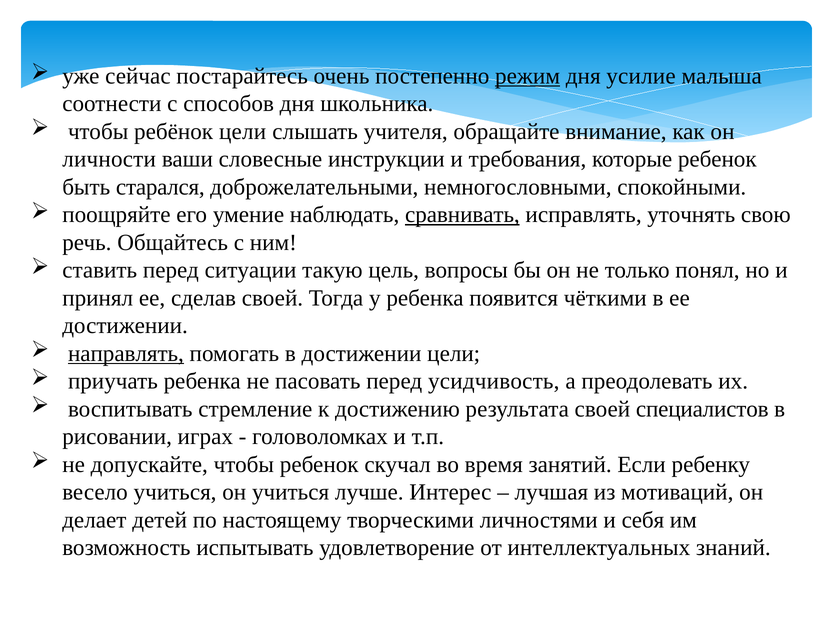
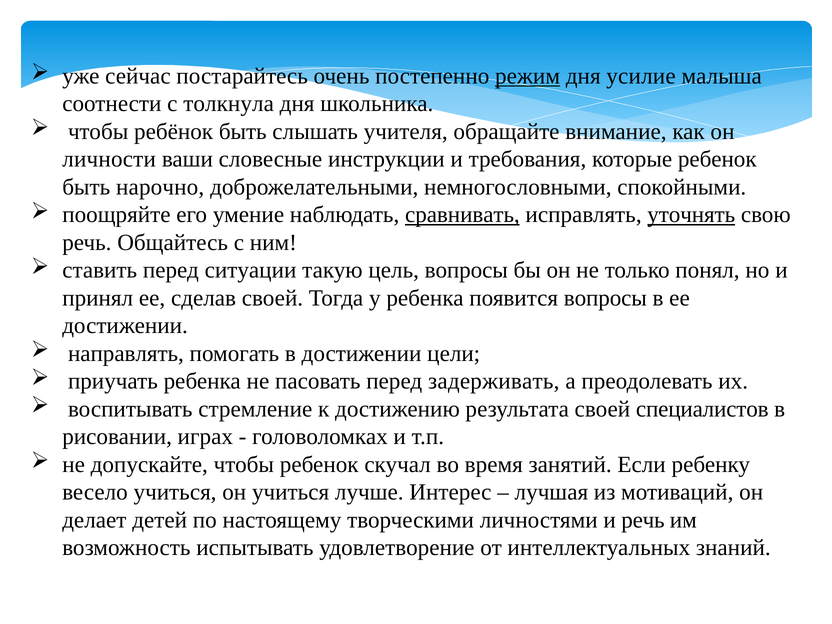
способов: способов -> толкнула
ребёнок цели: цели -> быть
старался: старался -> нарочно
уточнять underline: none -> present
появится чёткими: чёткими -> вопросы
направлять underline: present -> none
усидчивость: усидчивость -> задерживать
и себя: себя -> речь
